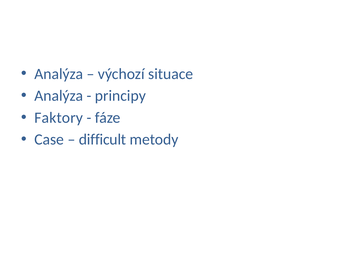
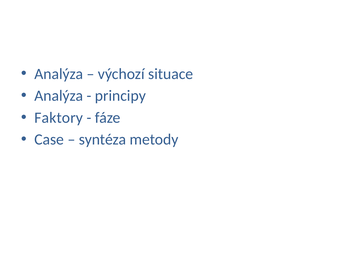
difficult: difficult -> syntéza
